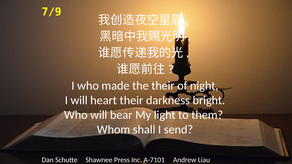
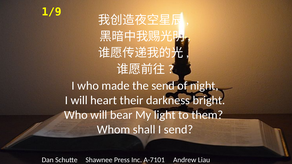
7/9: 7/9 -> 1/9
the their: their -> send
